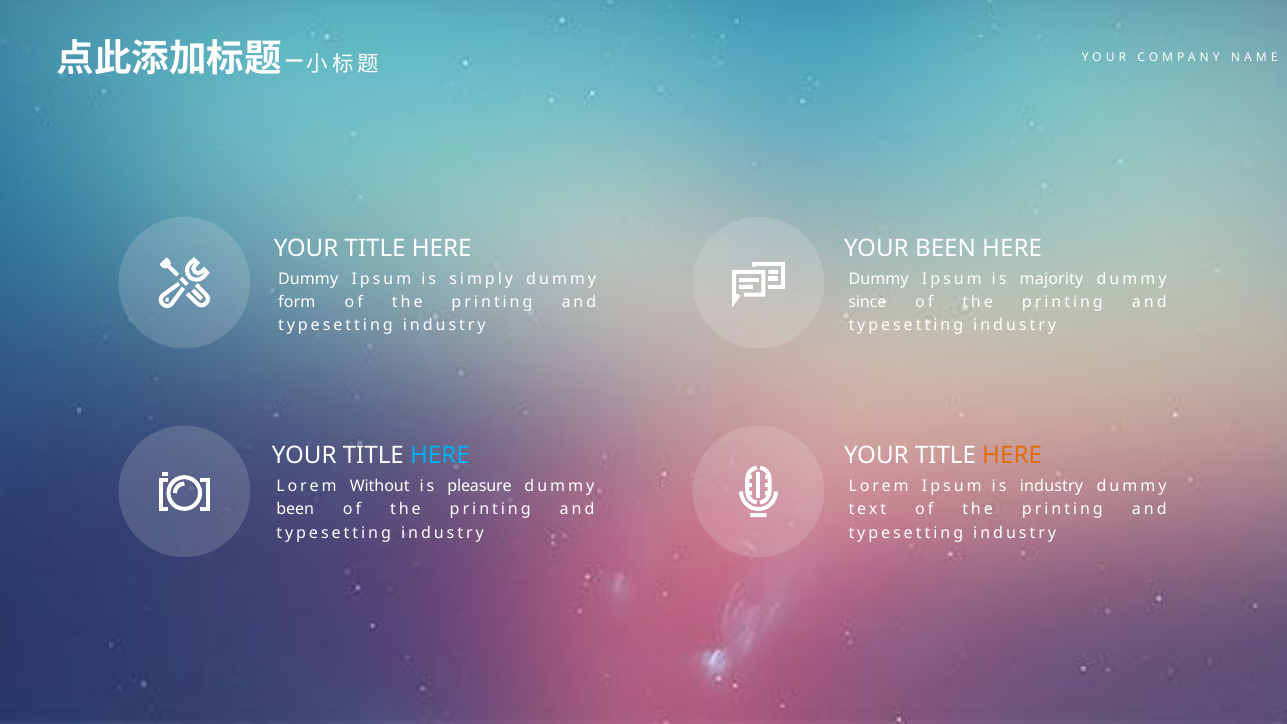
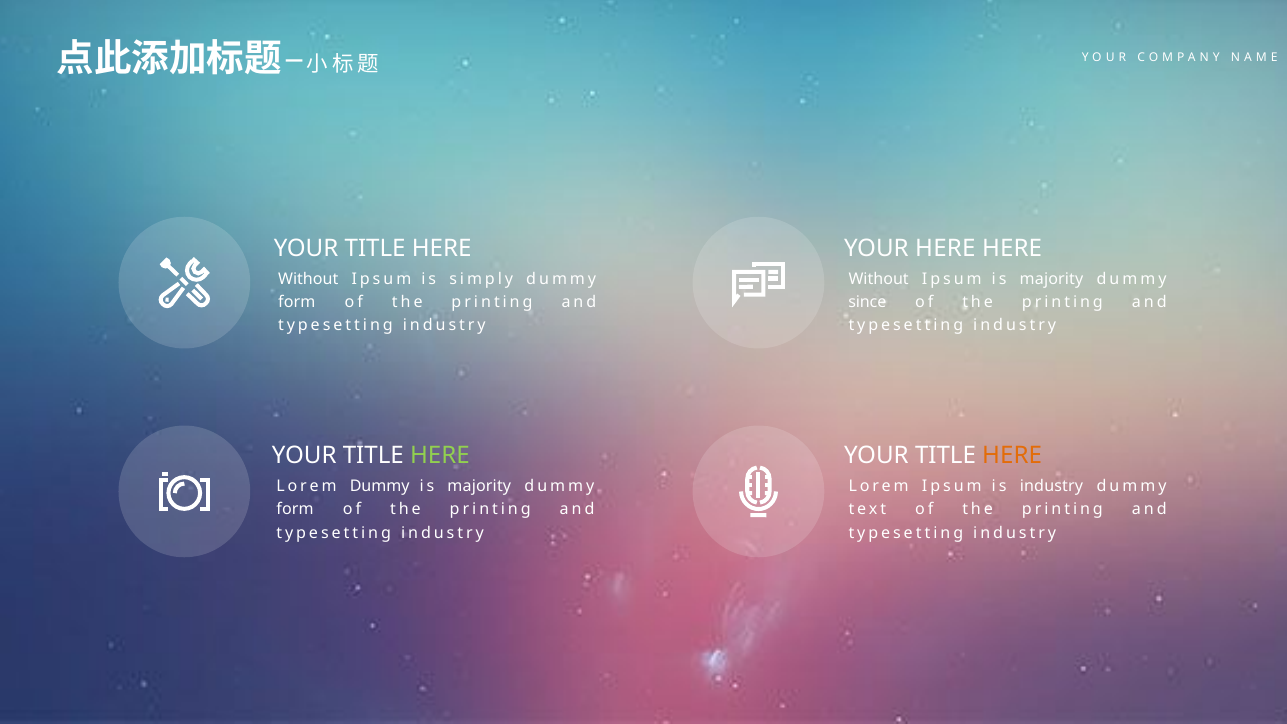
YOUR BEEN: BEEN -> HERE
Dummy at (308, 279): Dummy -> Without
Dummy at (879, 279): Dummy -> Without
HERE at (440, 456) colour: light blue -> light green
Lorem Without: Without -> Dummy
pleasure at (479, 486): pleasure -> majority
been at (295, 510): been -> form
